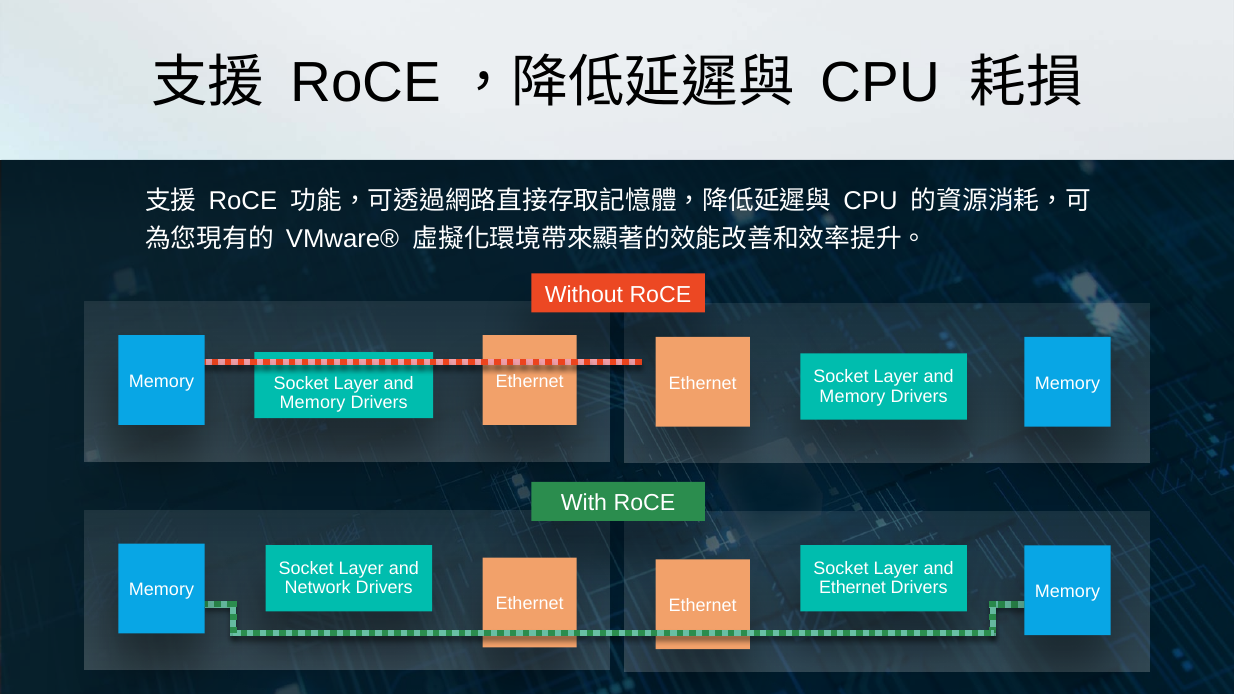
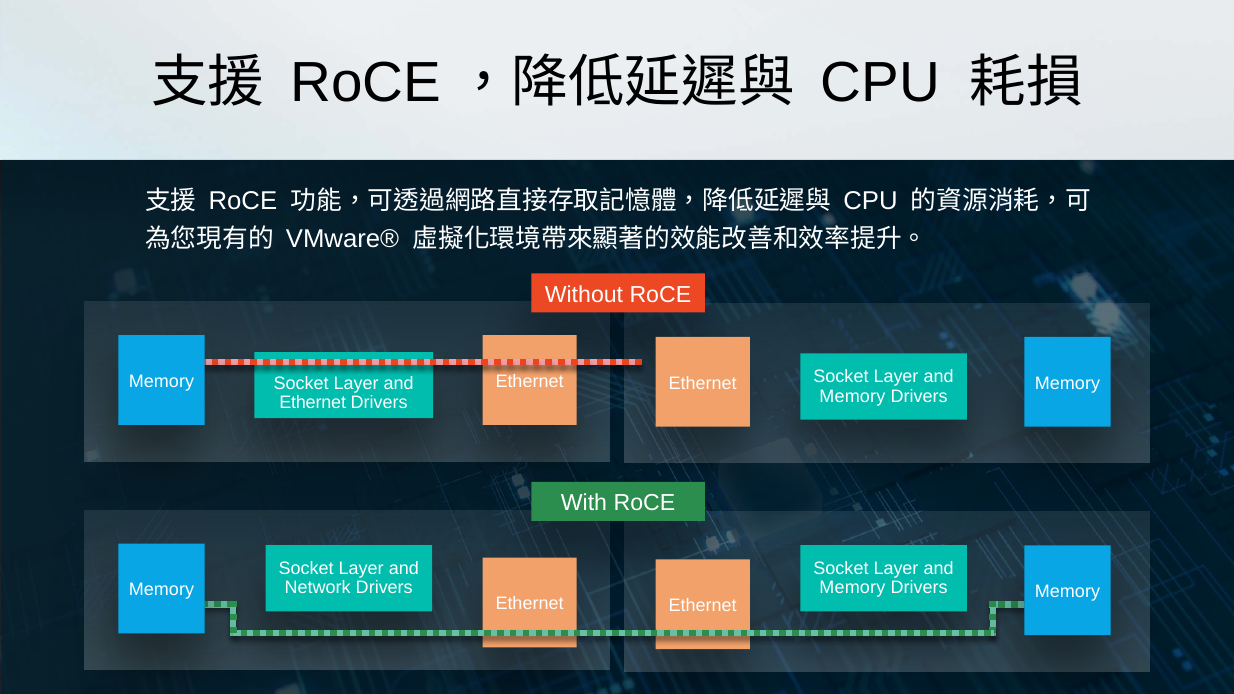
Memory at (312, 403): Memory -> Ethernet
Ethernet at (853, 588): Ethernet -> Memory
